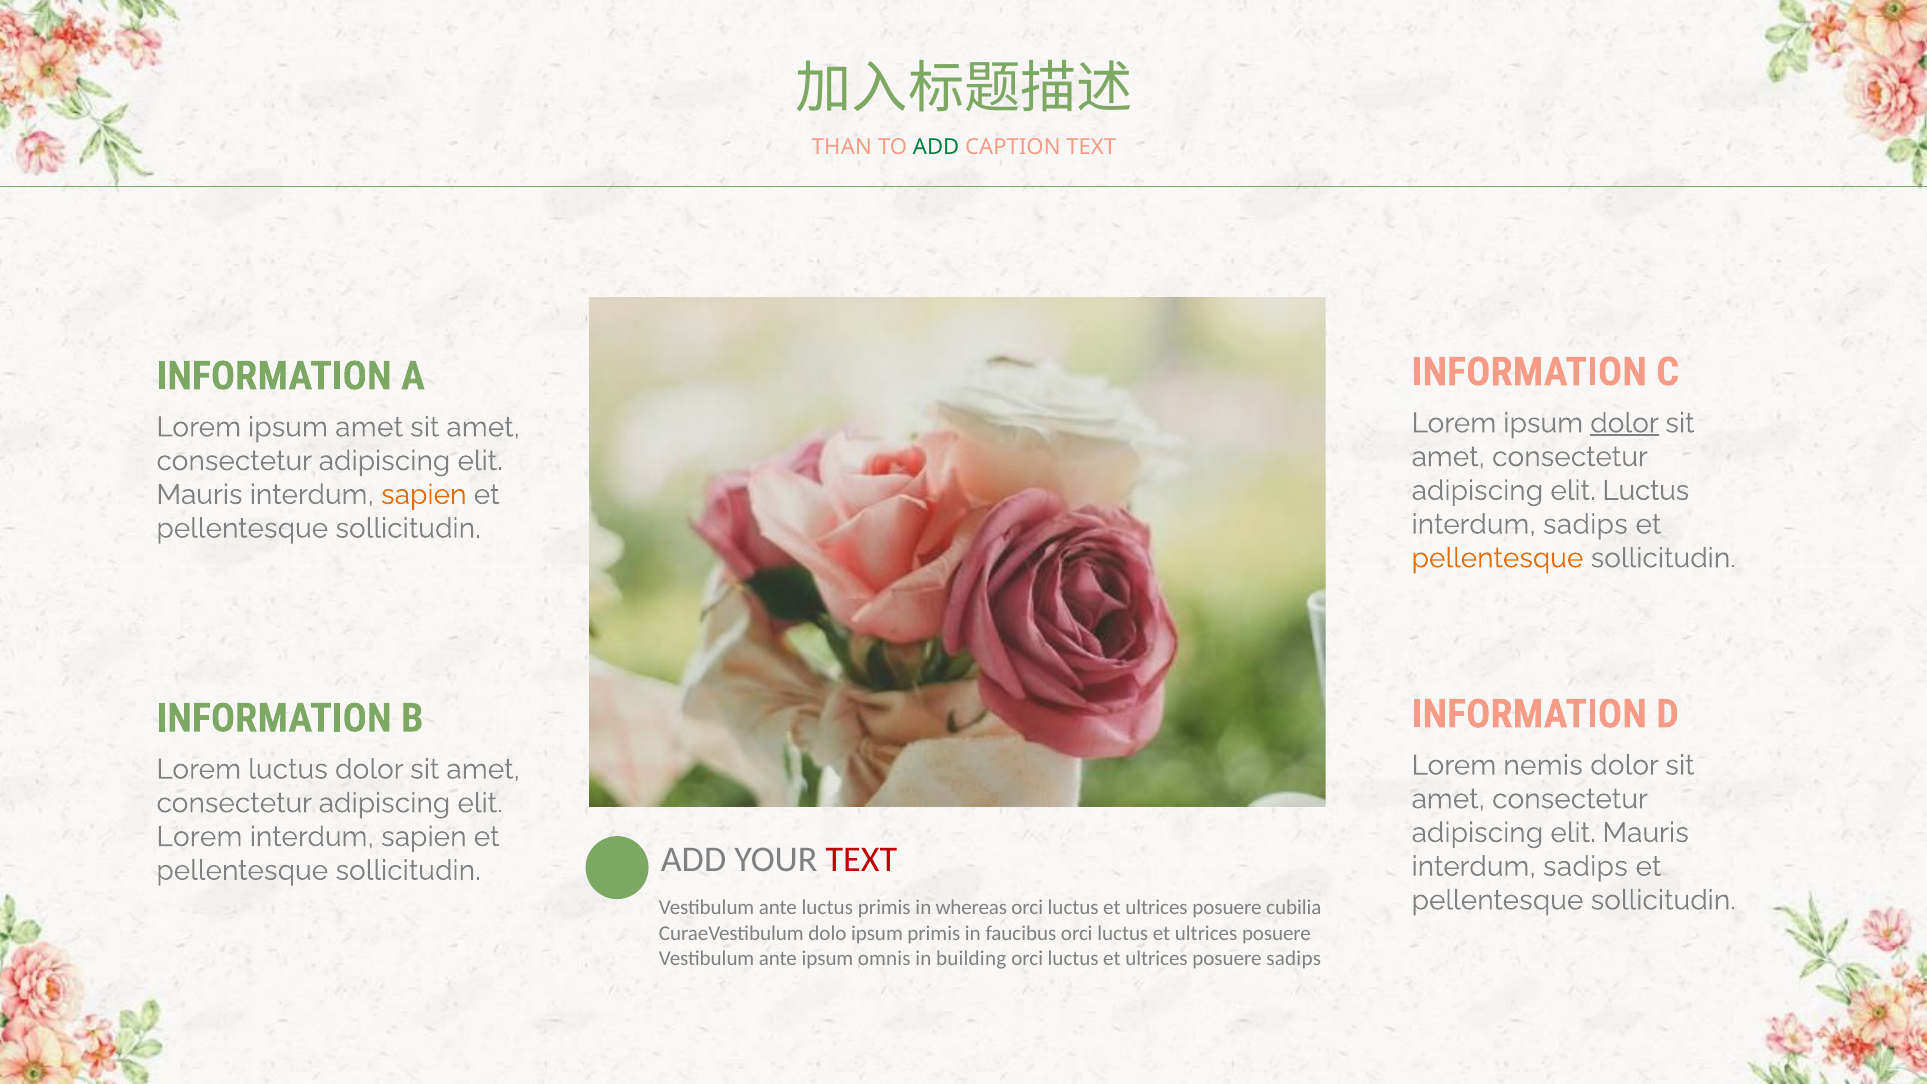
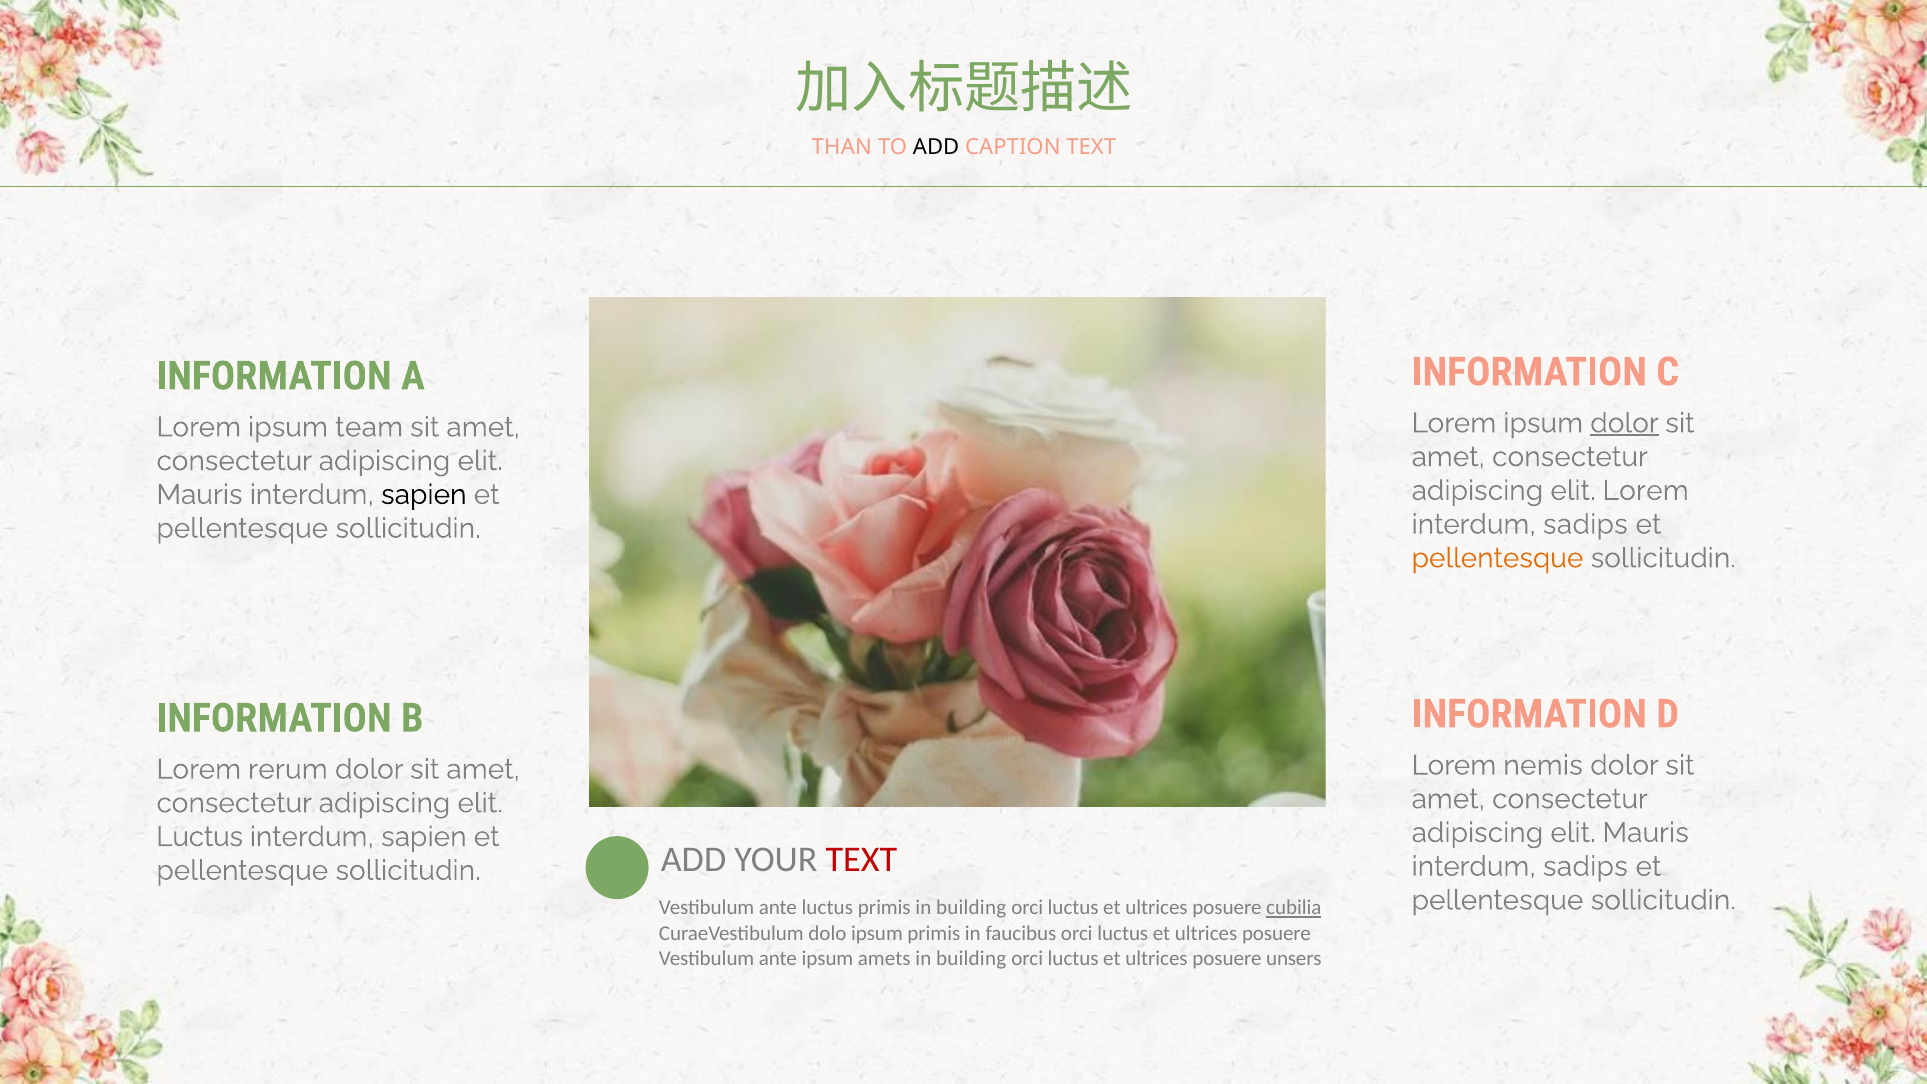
ADD at (936, 147) colour: green -> black
ipsum amet: amet -> team
elit Luctus: Luctus -> Lorem
sapien at (424, 495) colour: orange -> black
Lorem luctus: luctus -> rerum
Lorem at (199, 837): Lorem -> Luctus
primis in whereas: whereas -> building
cubilia underline: none -> present
omnis: omnis -> amets
posuere sadips: sadips -> unsers
